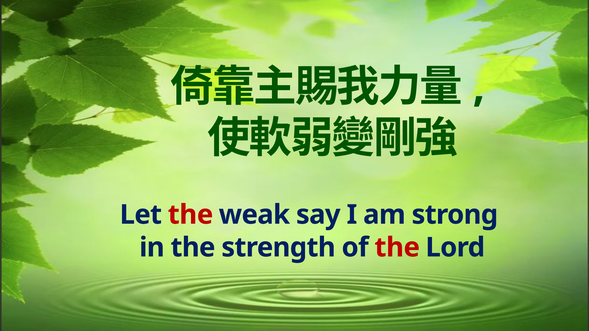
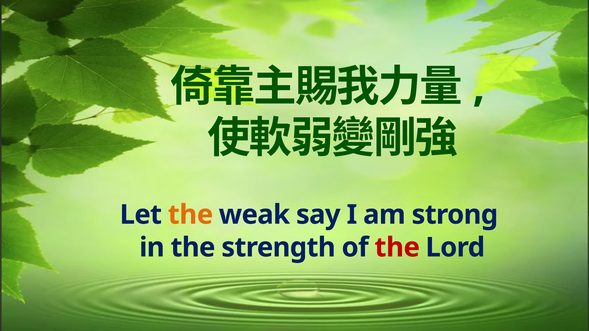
the at (190, 215) colour: red -> orange
